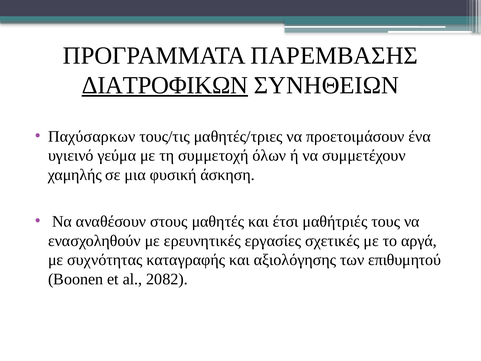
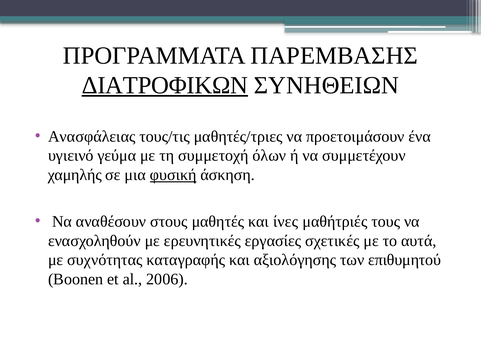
Παχύσαρκων: Παχύσαρκων -> Ανασφάλειας
φυσική underline: none -> present
έτσι: έτσι -> ίνες
αργά: αργά -> αυτά
2082: 2082 -> 2006
